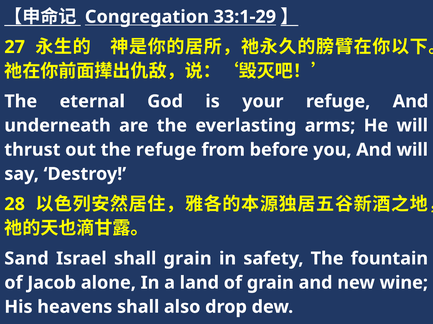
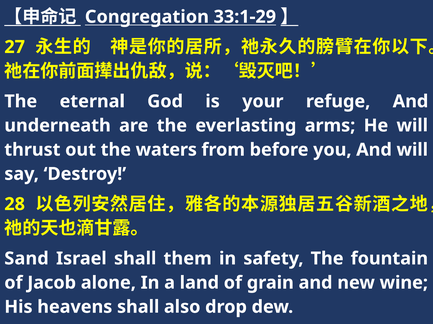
the refuge: refuge -> waters
shall grain: grain -> them
